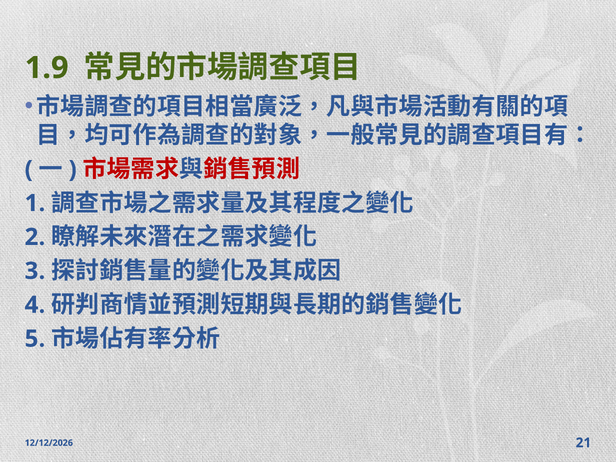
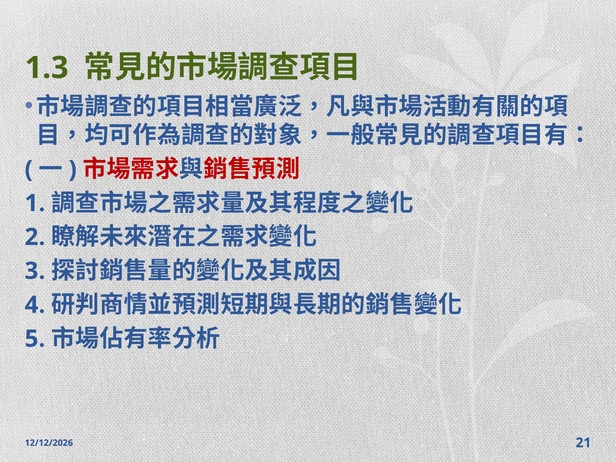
1.9: 1.9 -> 1.3
